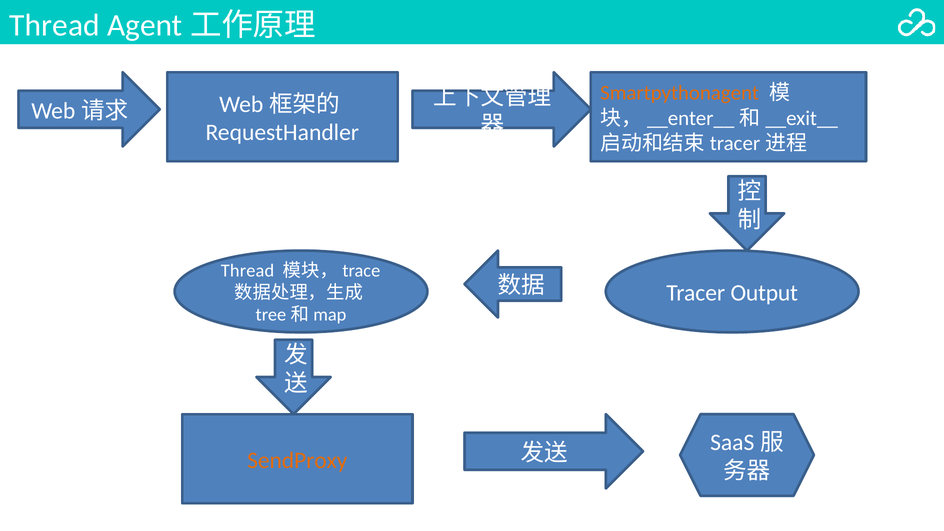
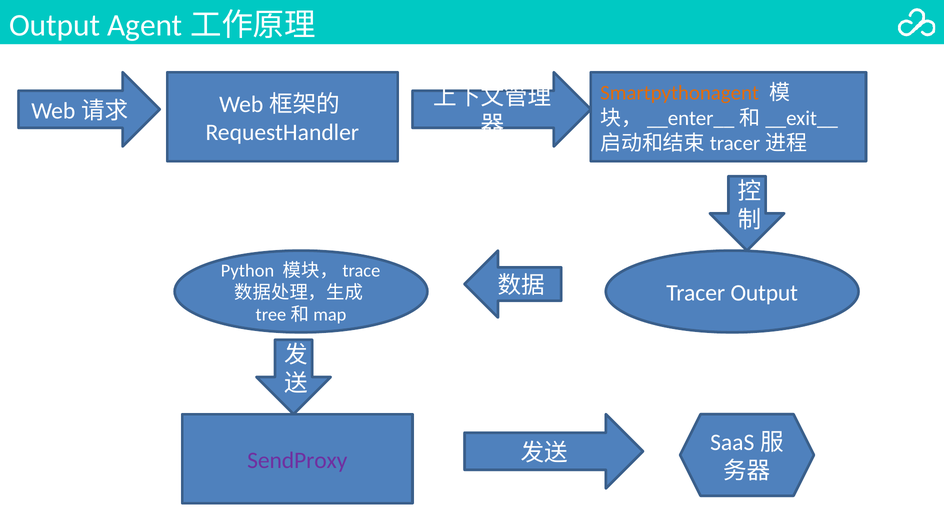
Thread at (55, 26): Thread -> Output
Thread at (248, 271): Thread -> Python
SendProxy colour: orange -> purple
